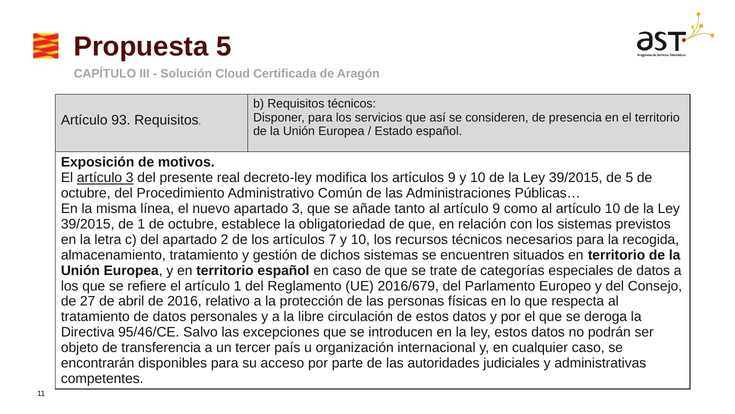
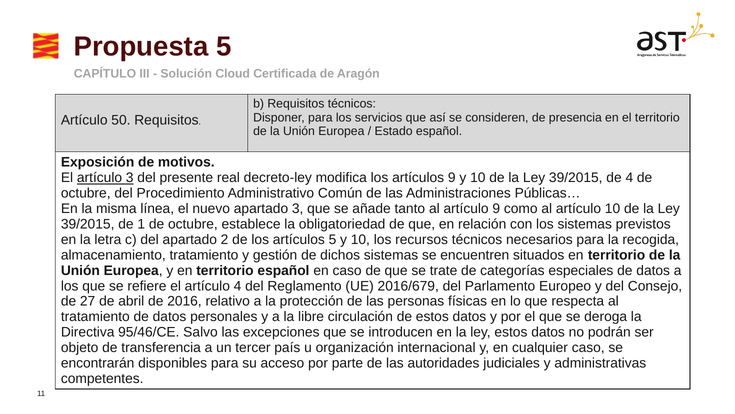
93: 93 -> 50
de 5: 5 -> 4
artículos 7: 7 -> 5
artículo 1: 1 -> 4
